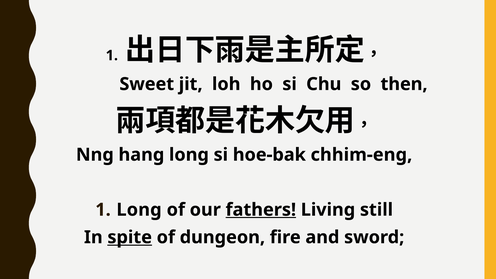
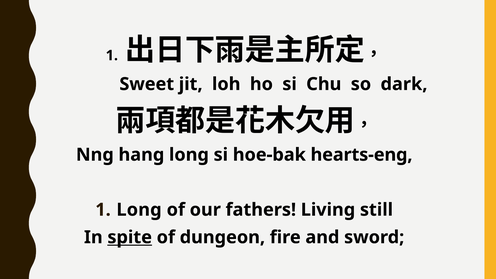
then: then -> dark
chhim-eng: chhim-eng -> hearts-eng
fathers underline: present -> none
